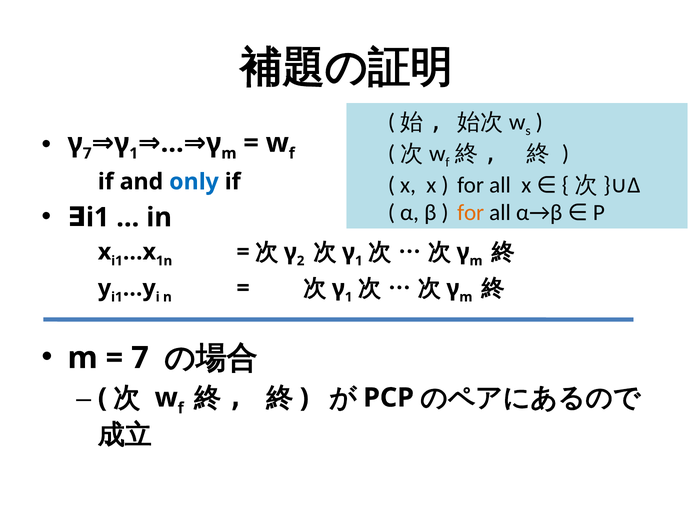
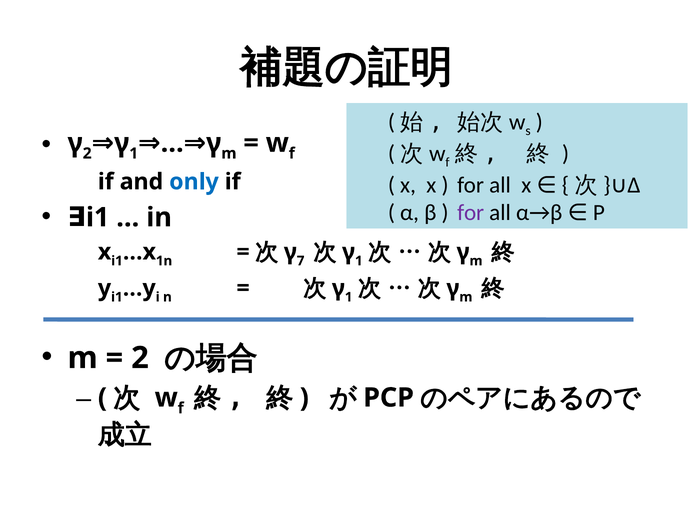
7 at (87, 153): 7 -> 2
for at (471, 213) colour: orange -> purple
2: 2 -> 7
7 at (140, 358): 7 -> 2
